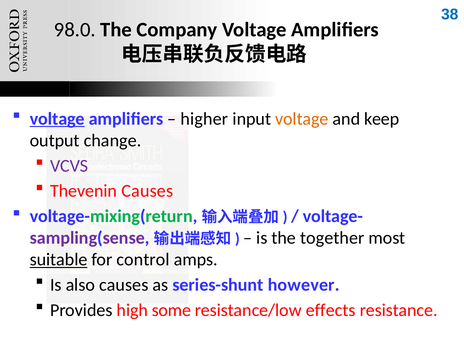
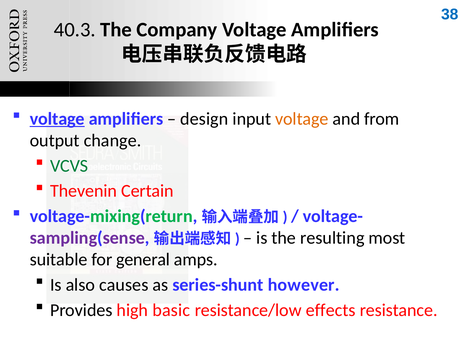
98.0: 98.0 -> 40.3
higher: higher -> design
keep: keep -> from
VCVS colour: purple -> green
Thevenin Causes: Causes -> Certain
together: together -> resulting
suitable underline: present -> none
control: control -> general
some: some -> basic
